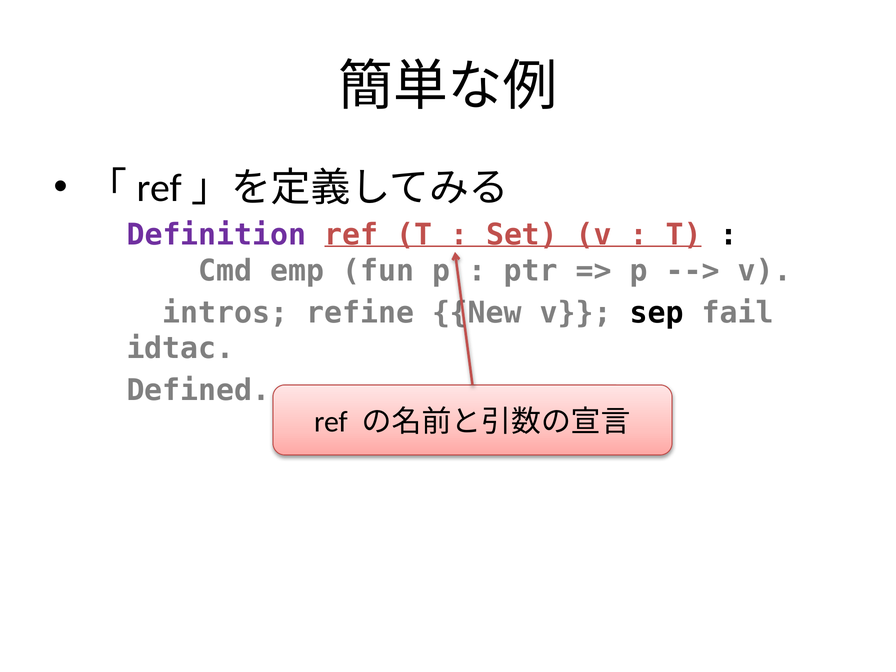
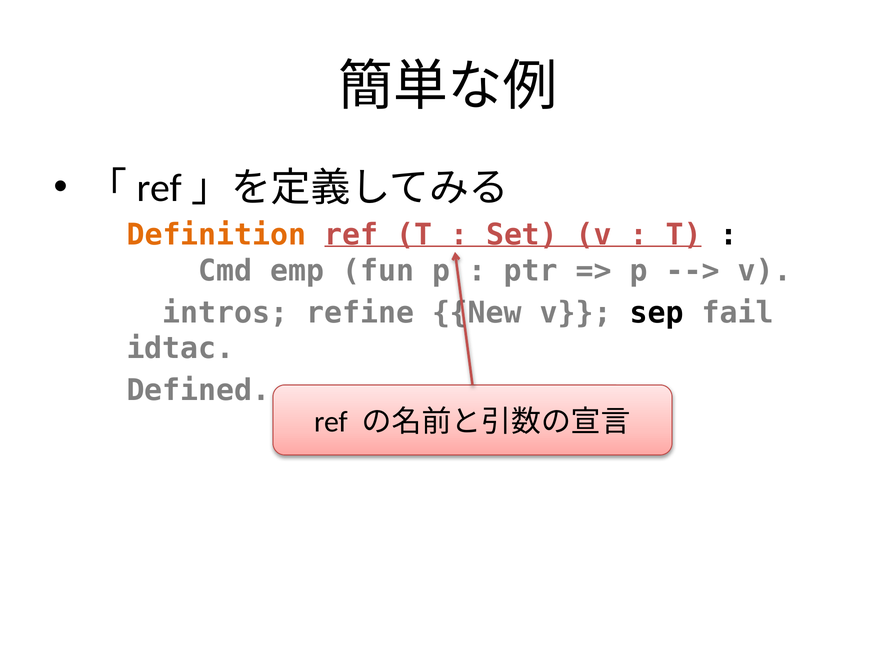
Definition colour: purple -> orange
